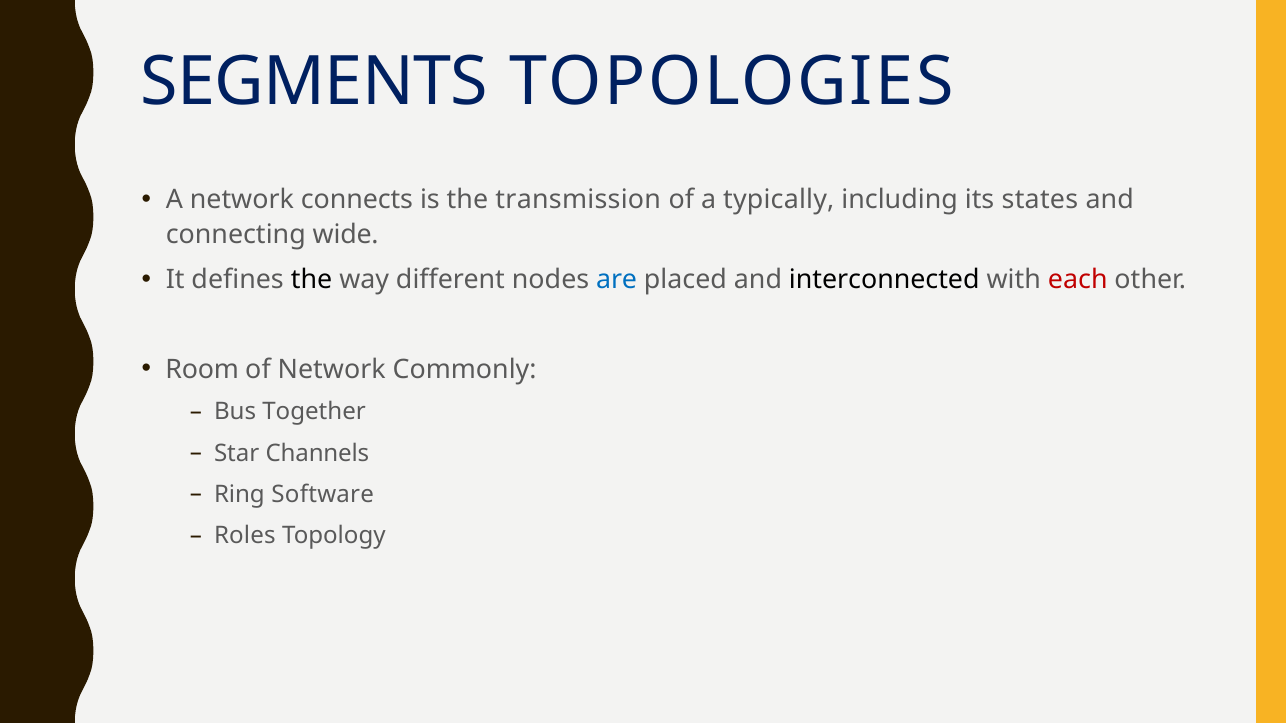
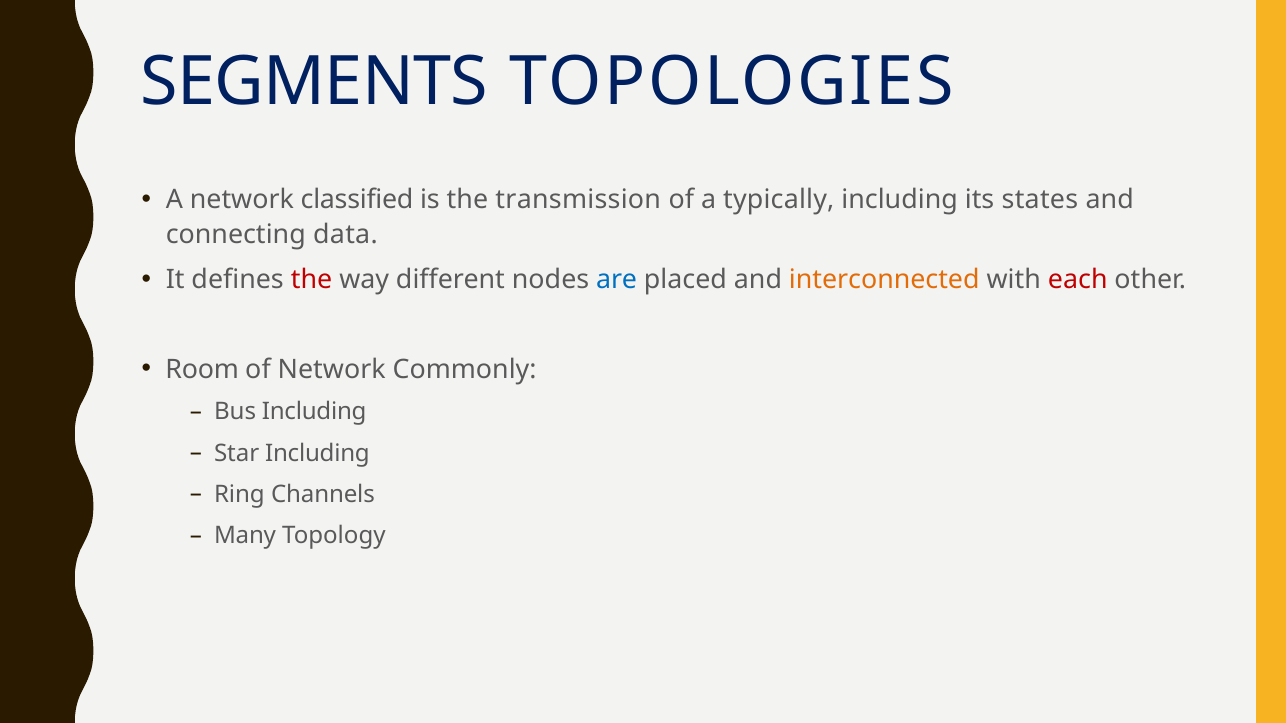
connects: connects -> classified
wide: wide -> data
the at (312, 280) colour: black -> red
interconnected colour: black -> orange
Bus Together: Together -> Including
Star Channels: Channels -> Including
Software: Software -> Channels
Roles: Roles -> Many
